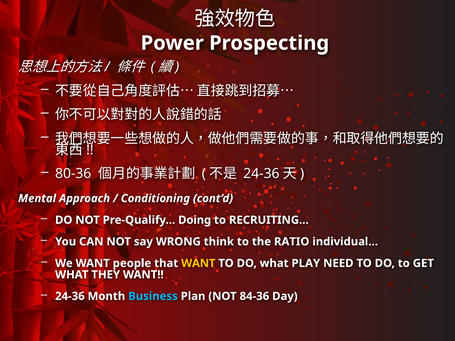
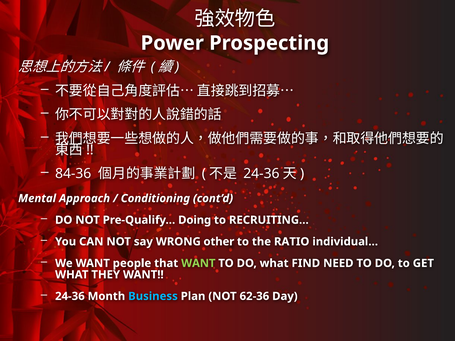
80-36: 80-36 -> 84-36
think: think -> other
WANT at (198, 263) colour: yellow -> light green
PLAY: PLAY -> FIND
84-36: 84-36 -> 62-36
